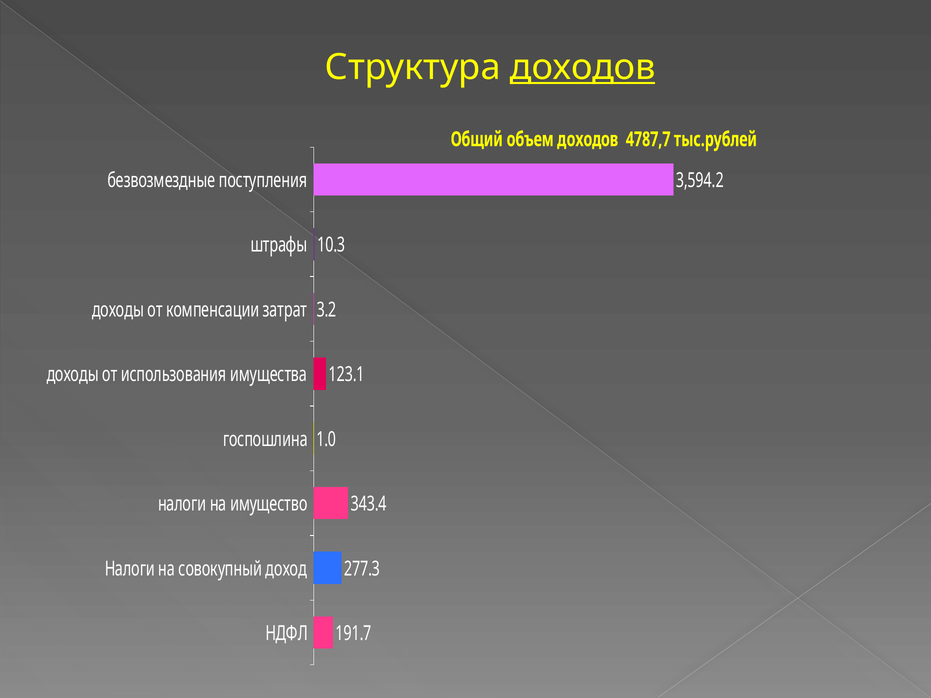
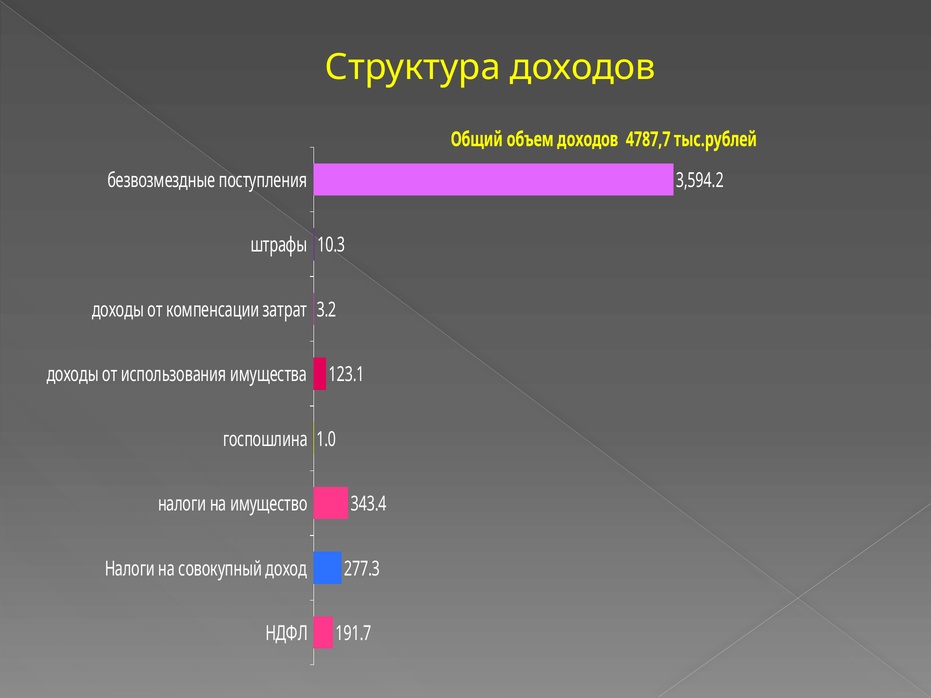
доходов at (583, 67) underline: present -> none
